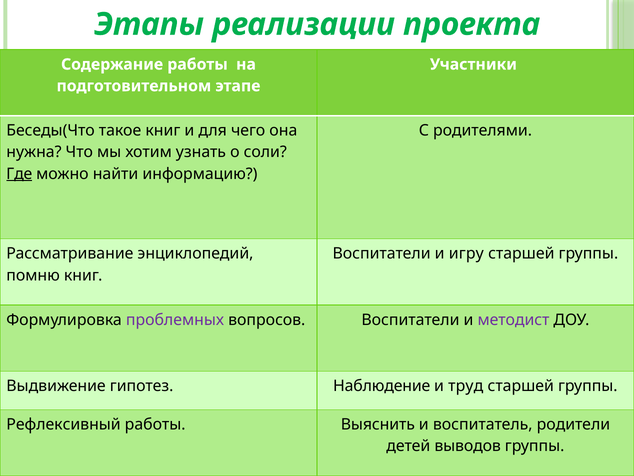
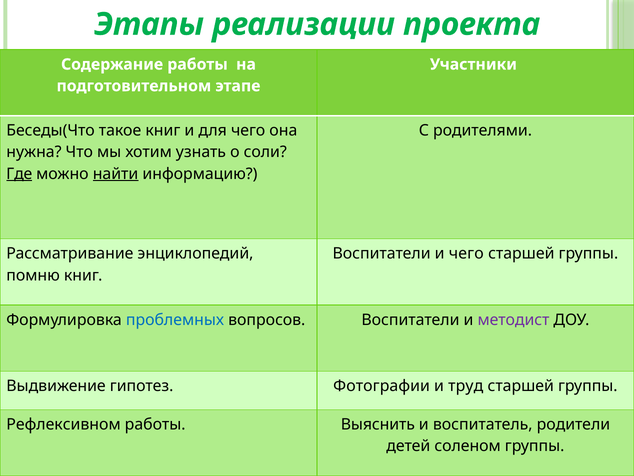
найти underline: none -> present
и игру: игру -> чего
проблемных colour: purple -> blue
Наблюдение: Наблюдение -> Фотографии
Рефлексивный: Рефлексивный -> Рефлексивном
выводов: выводов -> соленом
